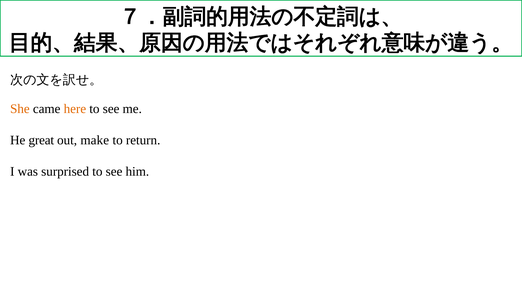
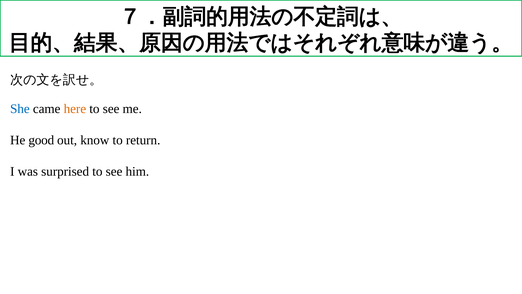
She colour: orange -> blue
great: great -> good
make: make -> know
